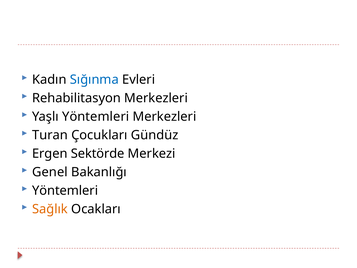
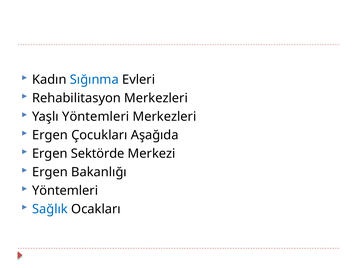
Turan at (50, 135): Turan -> Ergen
Gündüz: Gündüz -> Aşağıda
Genel at (50, 172): Genel -> Ergen
Sağlık colour: orange -> blue
